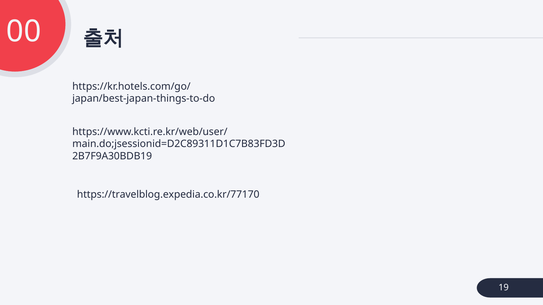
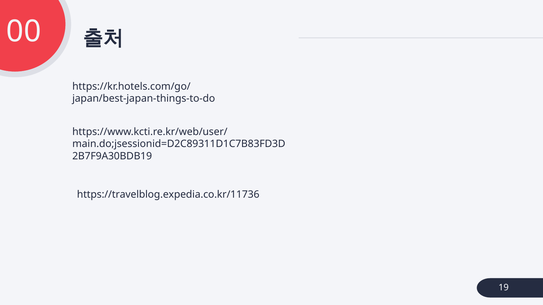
https://travelblog.expedia.co.kr/77170: https://travelblog.expedia.co.kr/77170 -> https://travelblog.expedia.co.kr/11736
